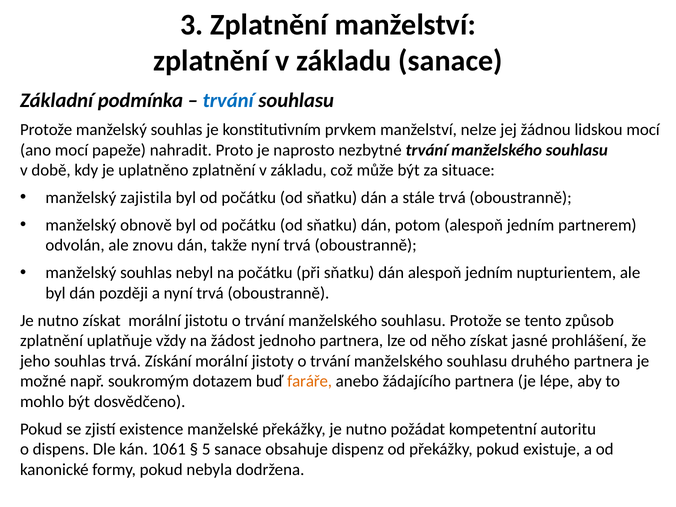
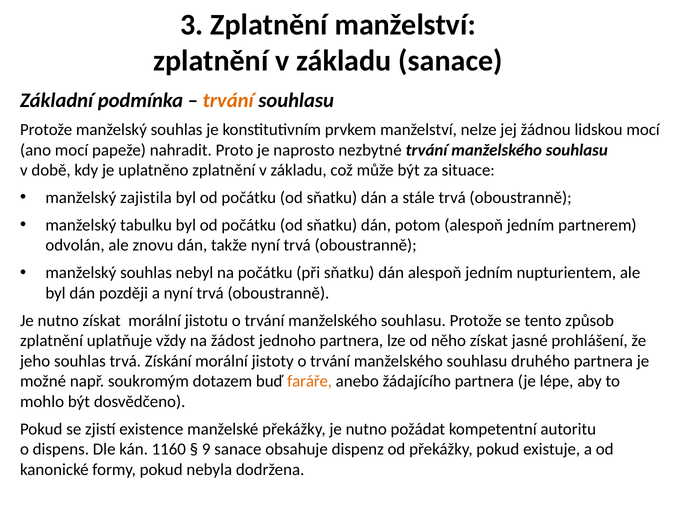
trvání at (228, 100) colour: blue -> orange
obnově: obnově -> tabulku
1061: 1061 -> 1160
5: 5 -> 9
